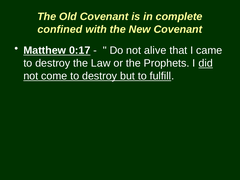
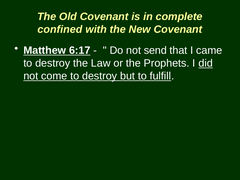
0:17: 0:17 -> 6:17
alive: alive -> send
